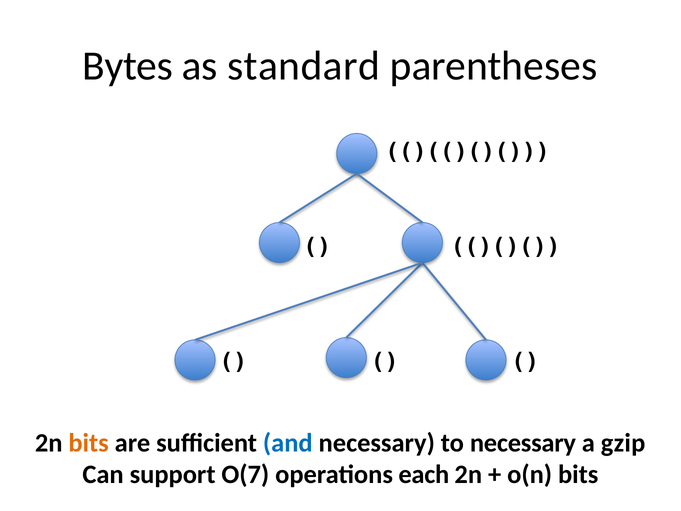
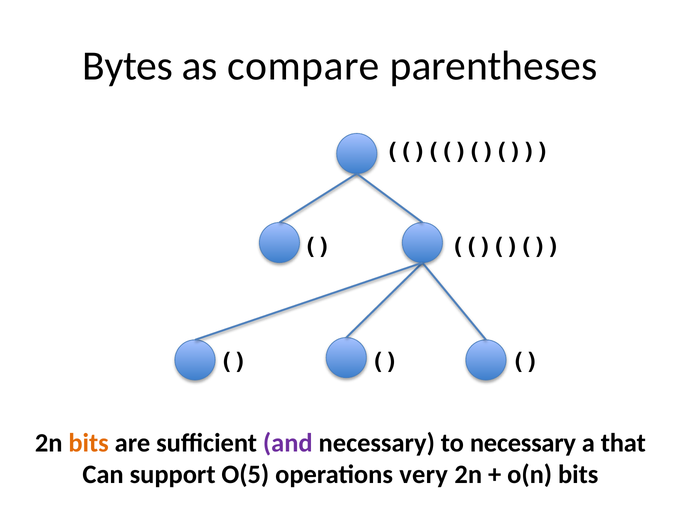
standard: standard -> compare
and colour: blue -> purple
gzip: gzip -> that
O(7: O(7 -> O(5
each: each -> very
